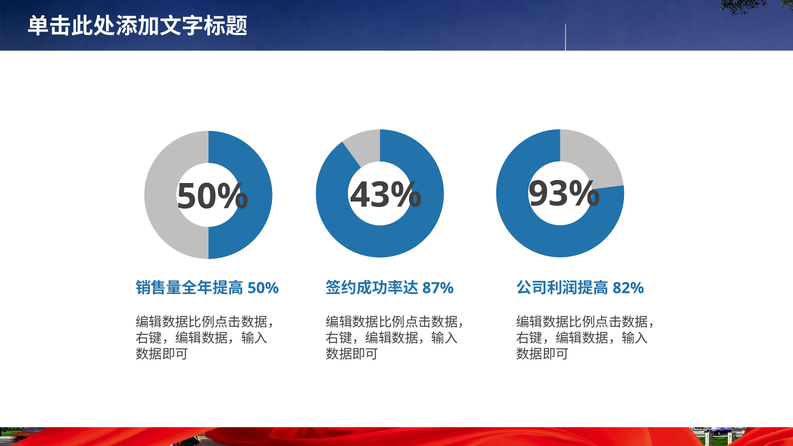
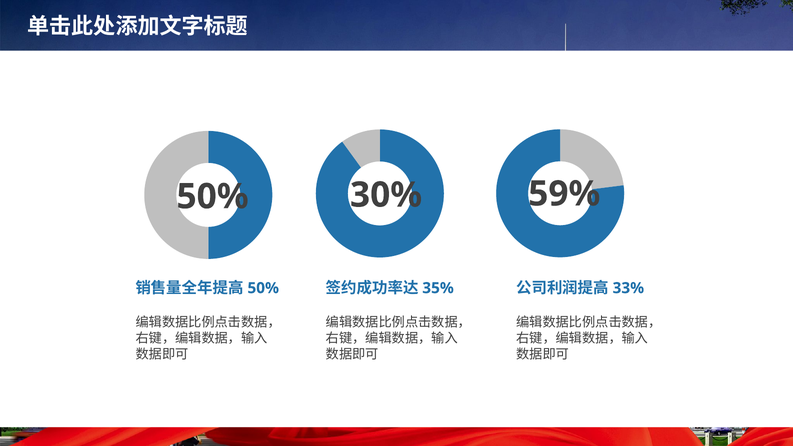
43%: 43% -> 30%
93%: 93% -> 59%
87%: 87% -> 35%
82%: 82% -> 33%
